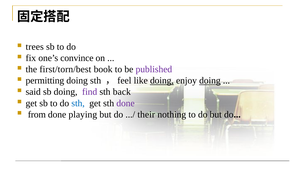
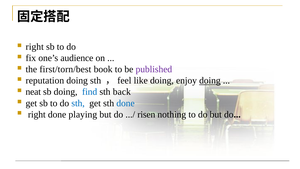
trees at (35, 47): trees -> right
convince: convince -> audience
permitting: permitting -> reputation
doing at (162, 81) underline: present -> none
said: said -> neat
find colour: purple -> blue
done at (126, 103) colour: purple -> blue
from at (37, 114): from -> right
their: their -> risen
